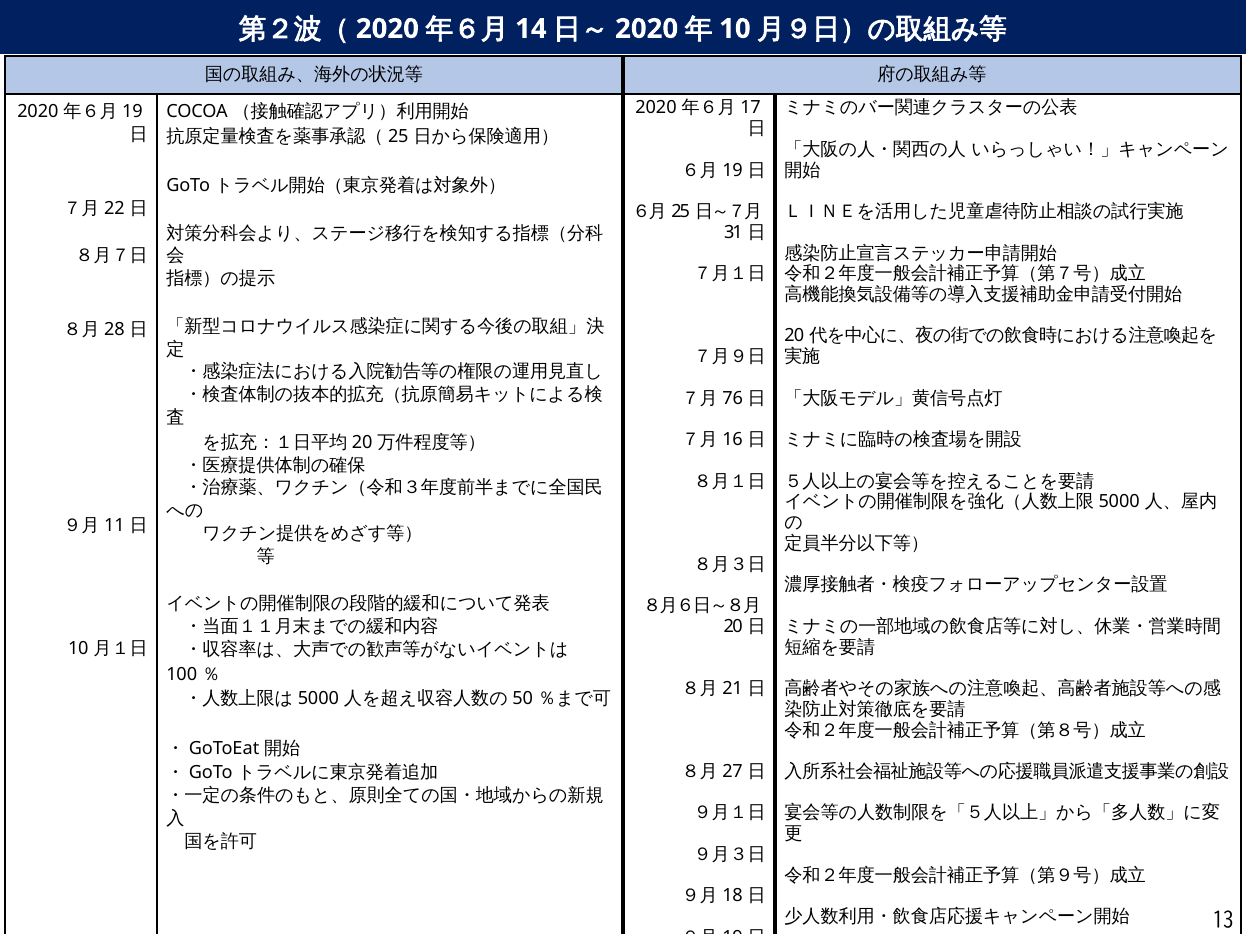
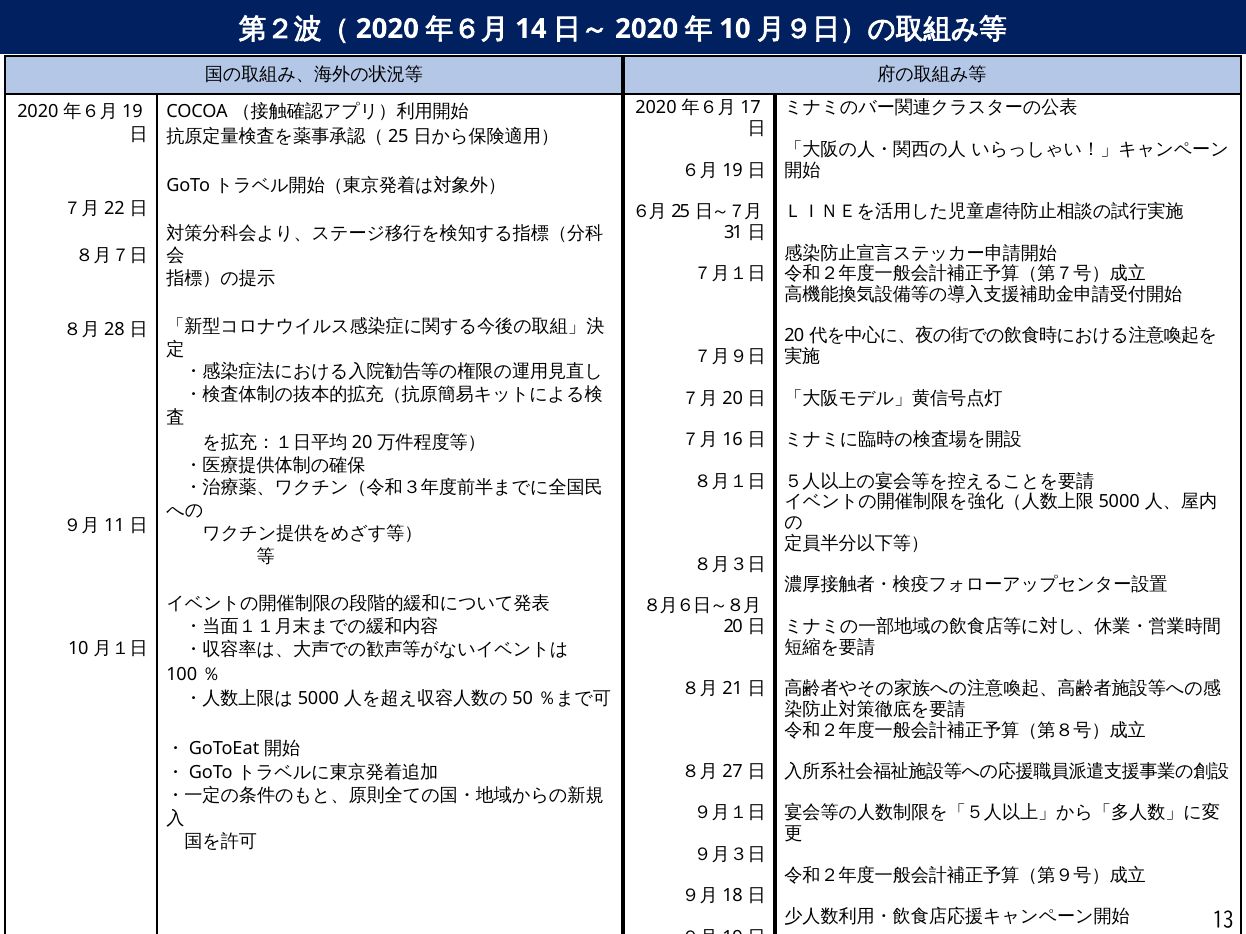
76 at (733, 398): 76 -> 20
